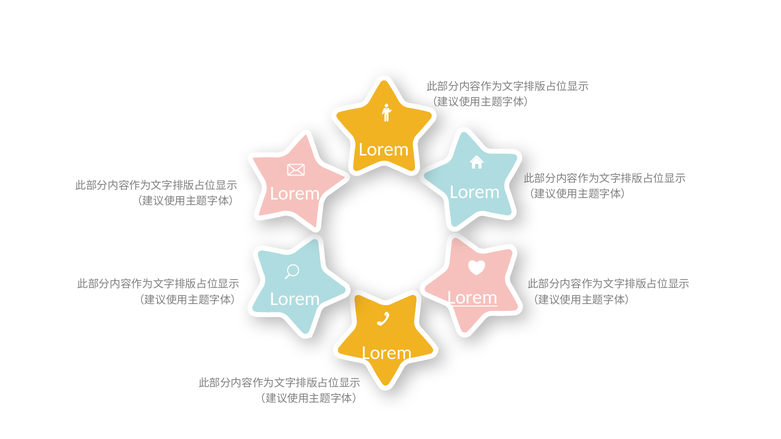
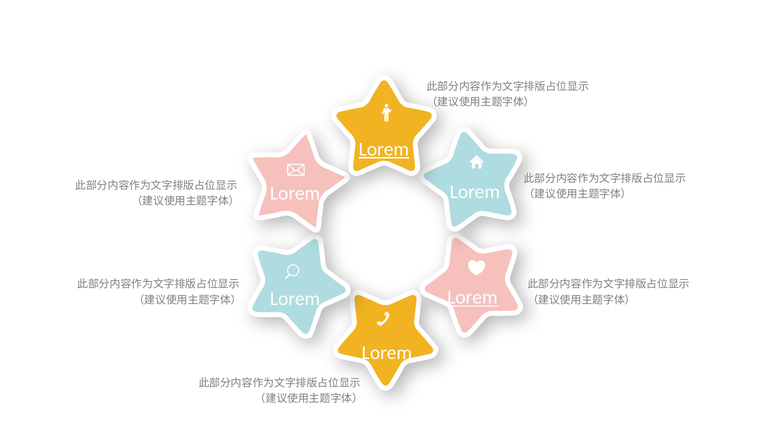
Lorem at (384, 150) underline: none -> present
